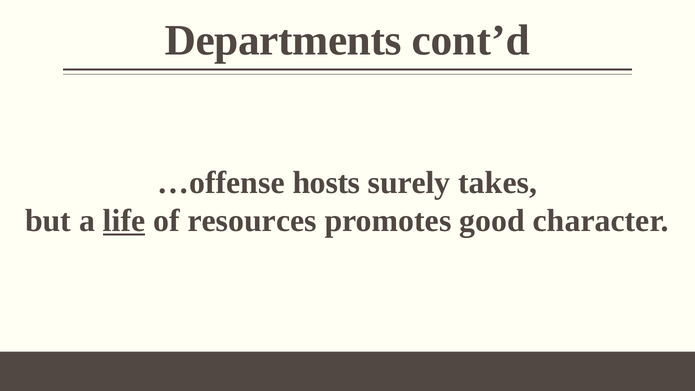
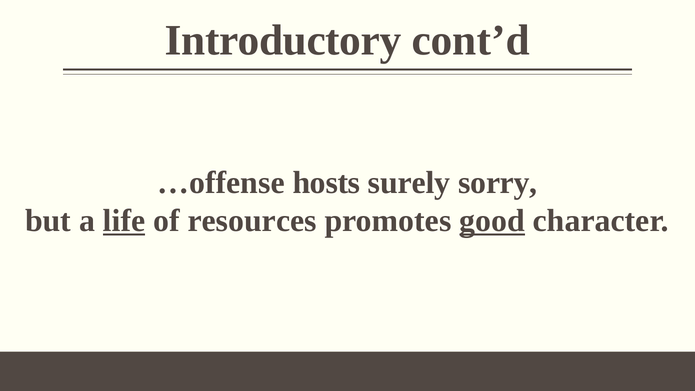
Departments: Departments -> Introductory
takes: takes -> sorry
good underline: none -> present
